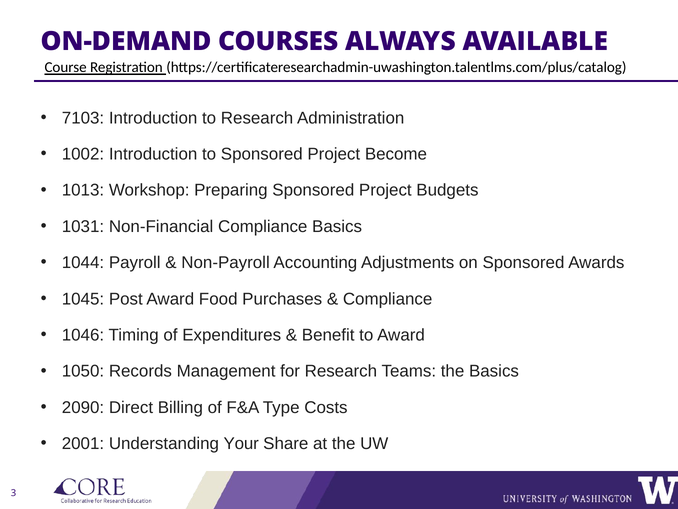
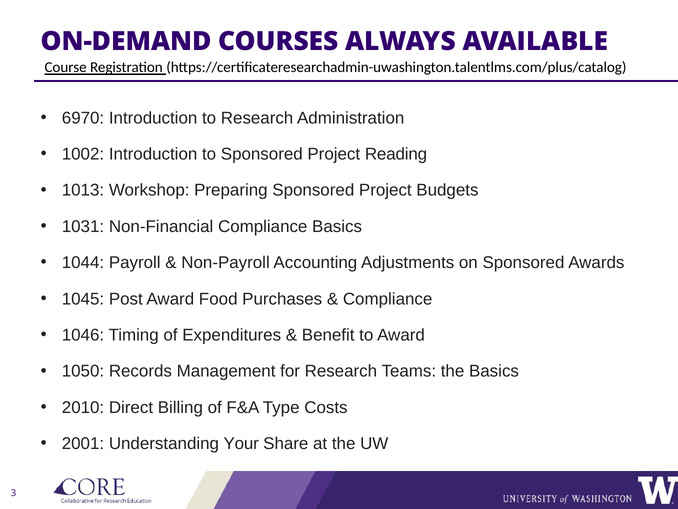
7103: 7103 -> 6970
Become: Become -> Reading
2090: 2090 -> 2010
